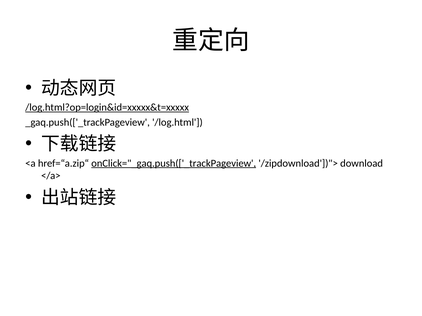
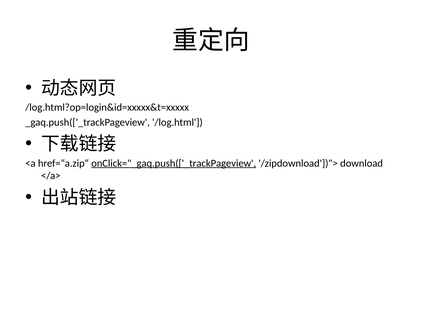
/log.html?op=login&id=xxxxx&t=xxxxx underline: present -> none
